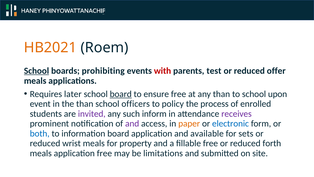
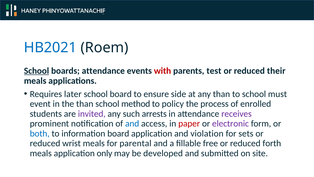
HB2021 colour: orange -> blue
boards prohibiting: prohibiting -> attendance
offer: offer -> their
board at (121, 94) underline: present -> none
ensure free: free -> side
upon: upon -> must
officers: officers -> method
inform: inform -> arrests
and at (132, 123) colour: purple -> blue
paper colour: orange -> red
electronic colour: blue -> purple
available: available -> violation
property: property -> parental
application free: free -> only
limitations: limitations -> developed
